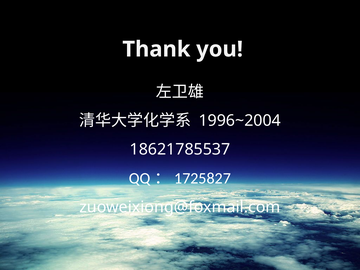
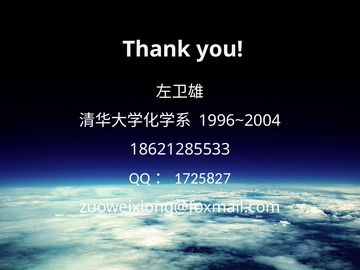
18621785537: 18621785537 -> 18621285533
